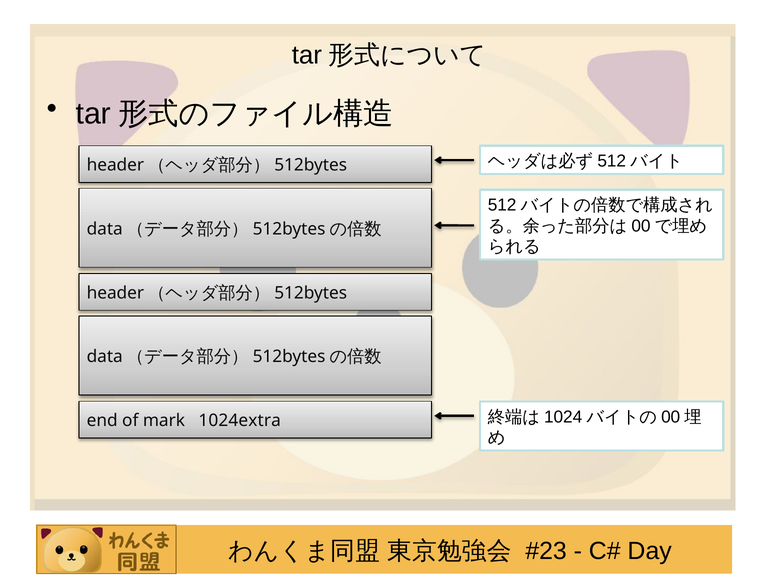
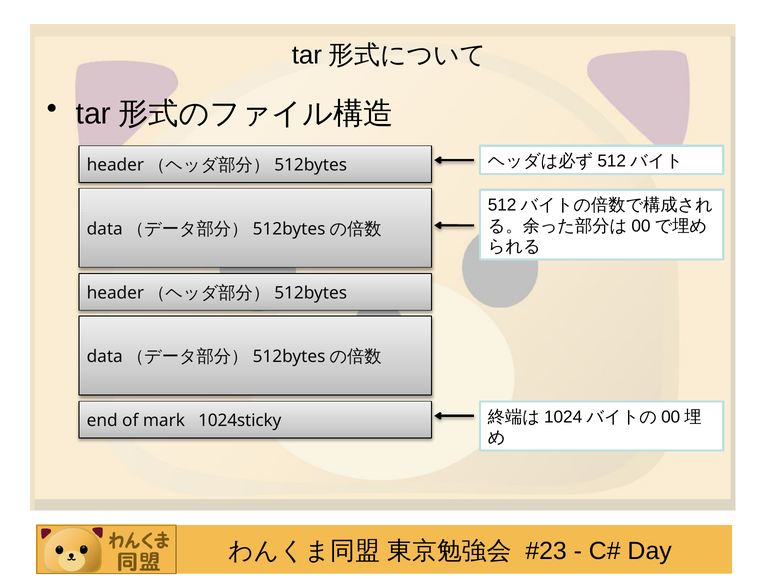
1024extra: 1024extra -> 1024sticky
